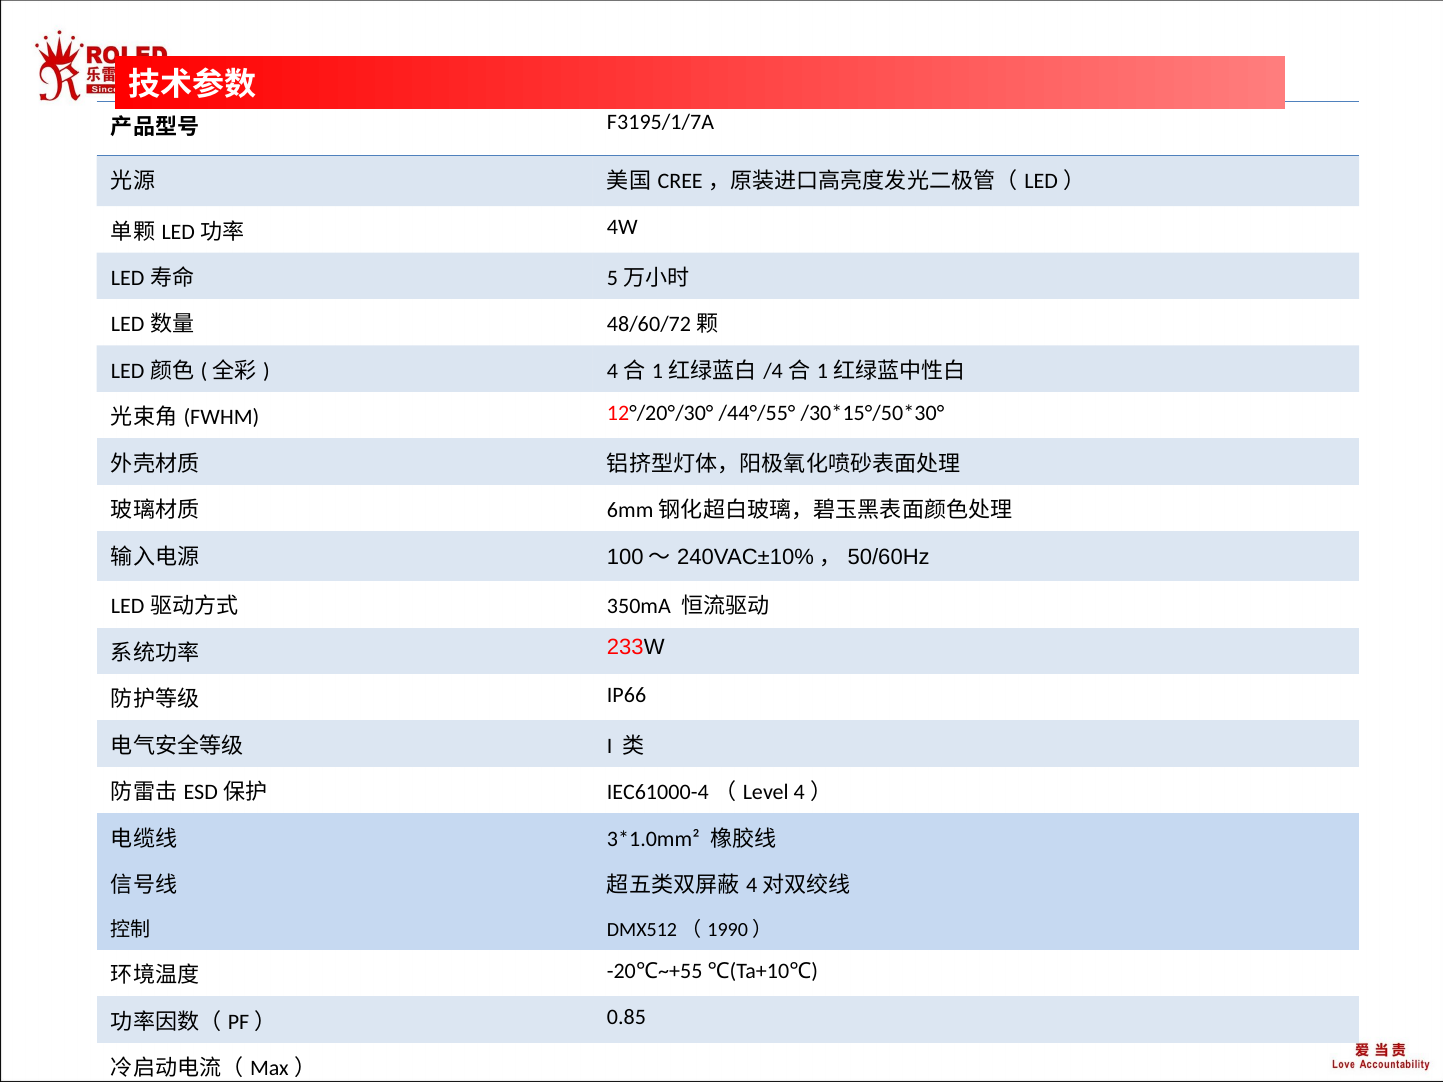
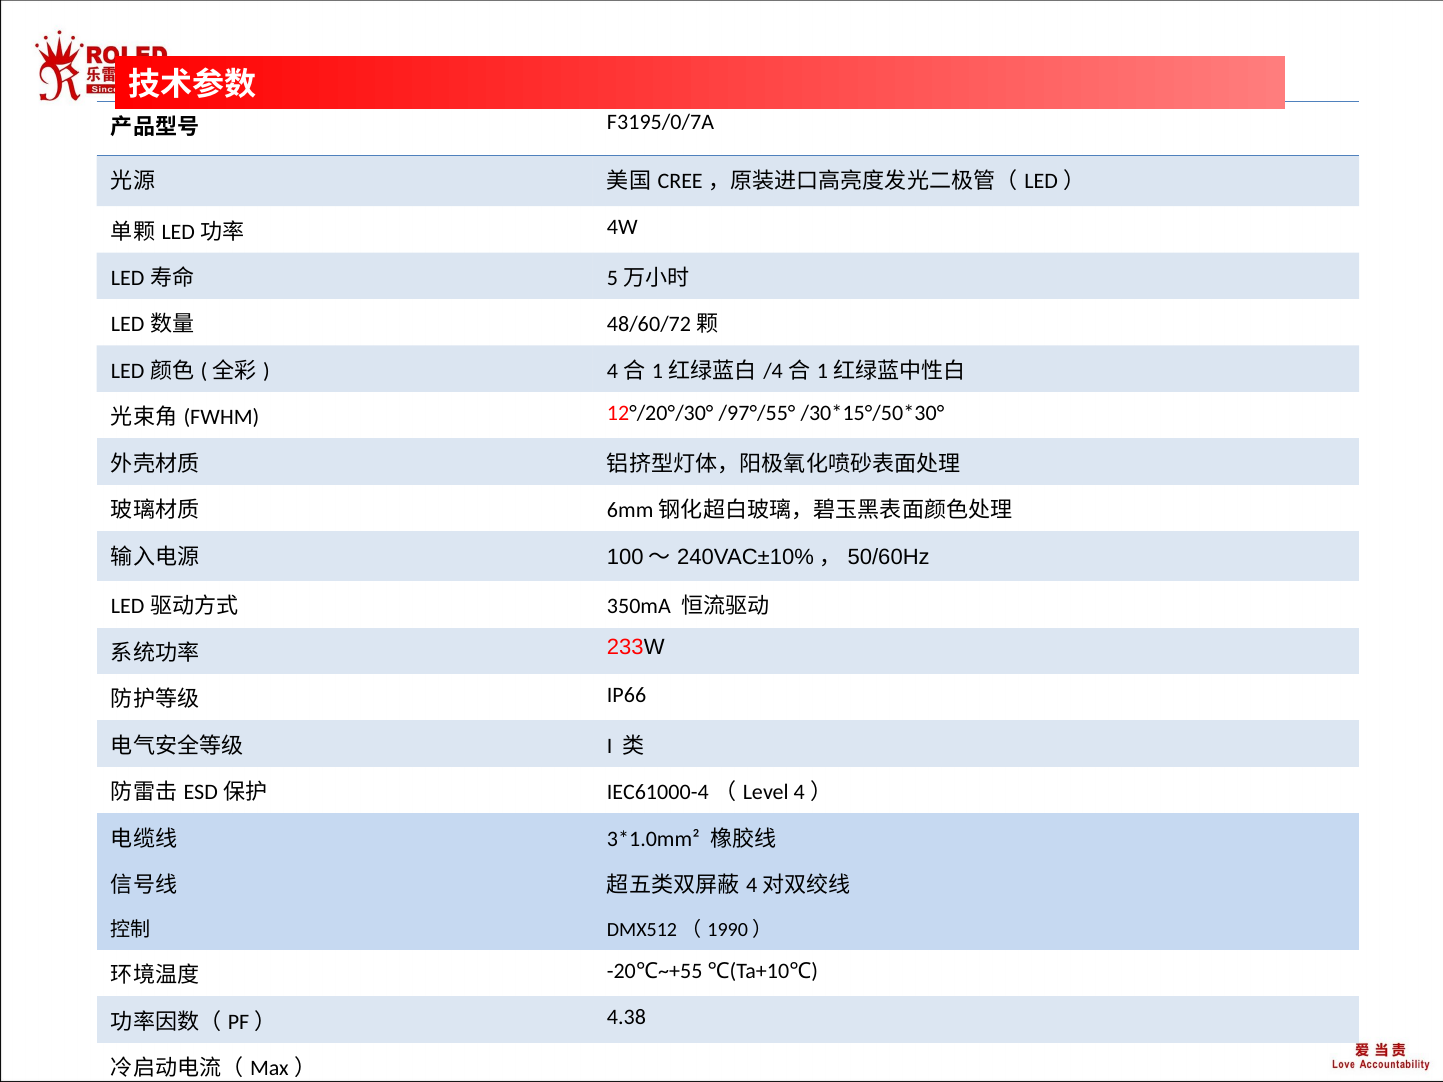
F3195/1/7A: F3195/1/7A -> F3195/0/7A
/44°/55°: /44°/55° -> /97°/55°
0.85: 0.85 -> 4.38
